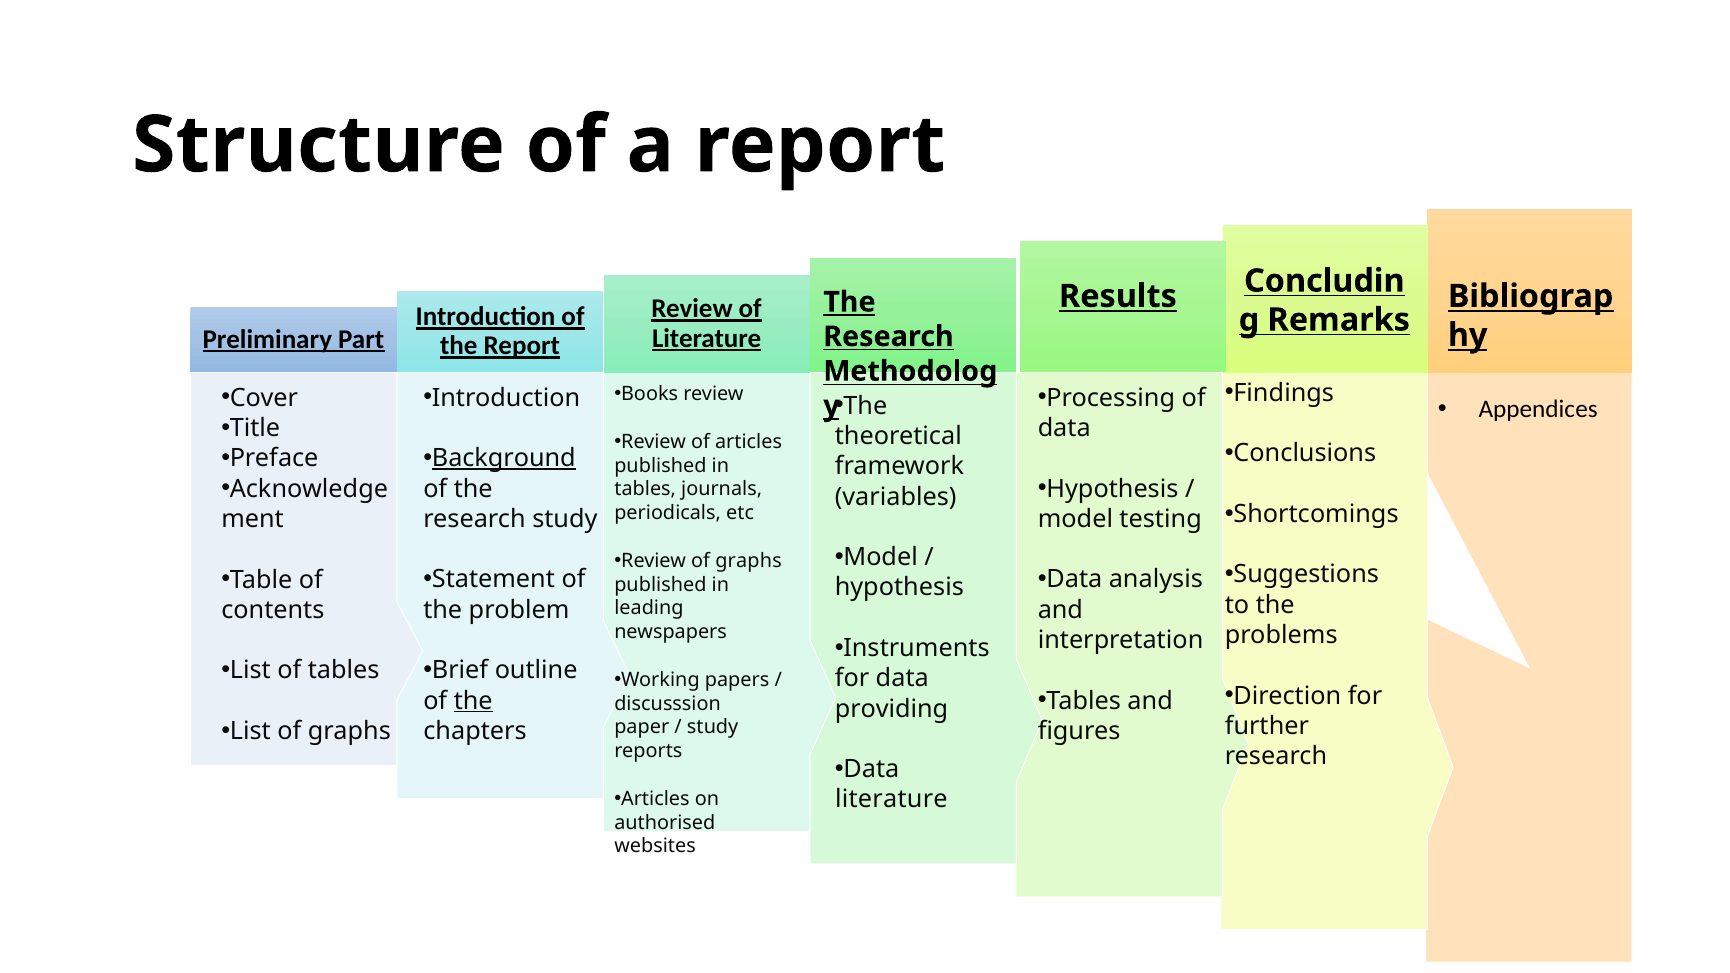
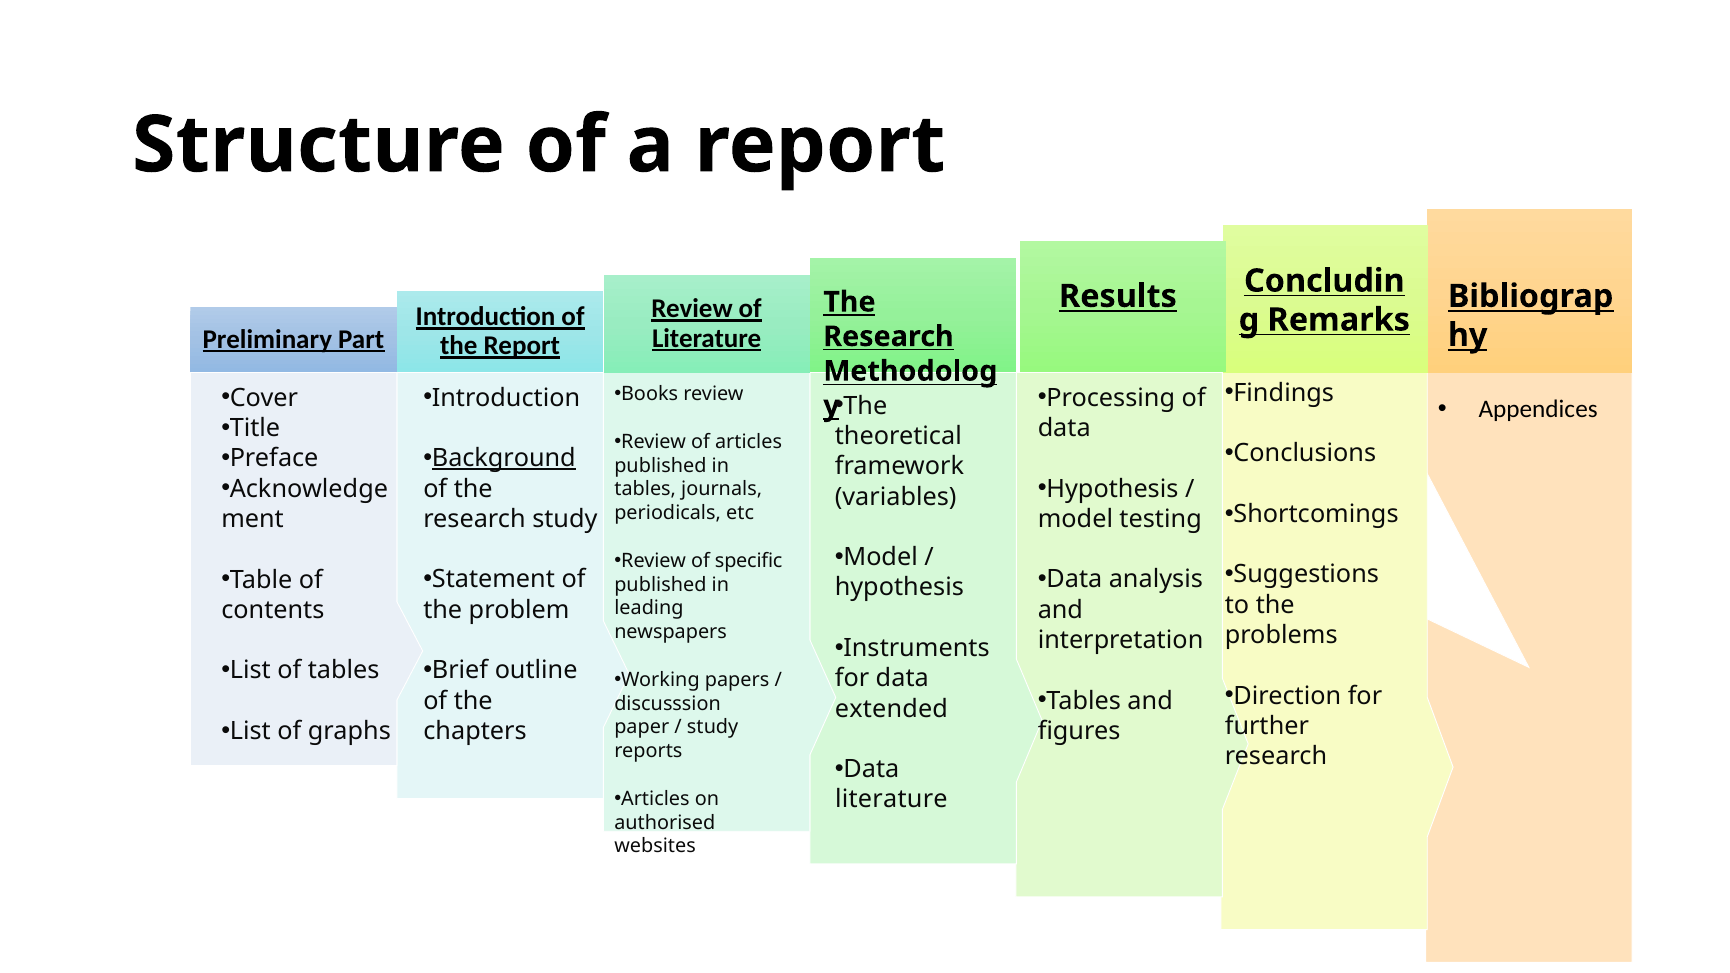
Review of graphs: graphs -> specific
the at (473, 701) underline: present -> none
providing: providing -> extended
